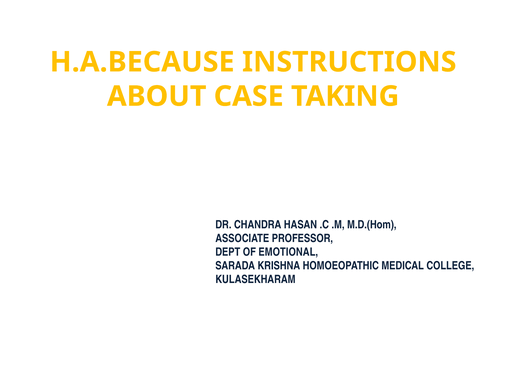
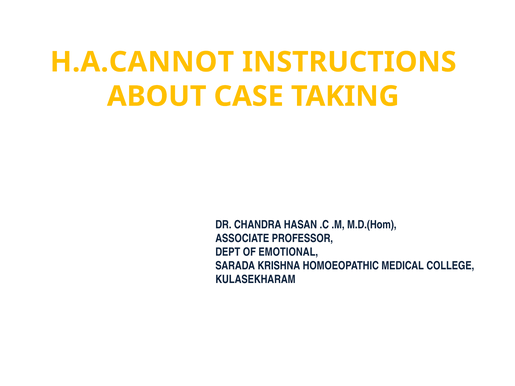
H.A.BECAUSE: H.A.BECAUSE -> H.A.CANNOT
